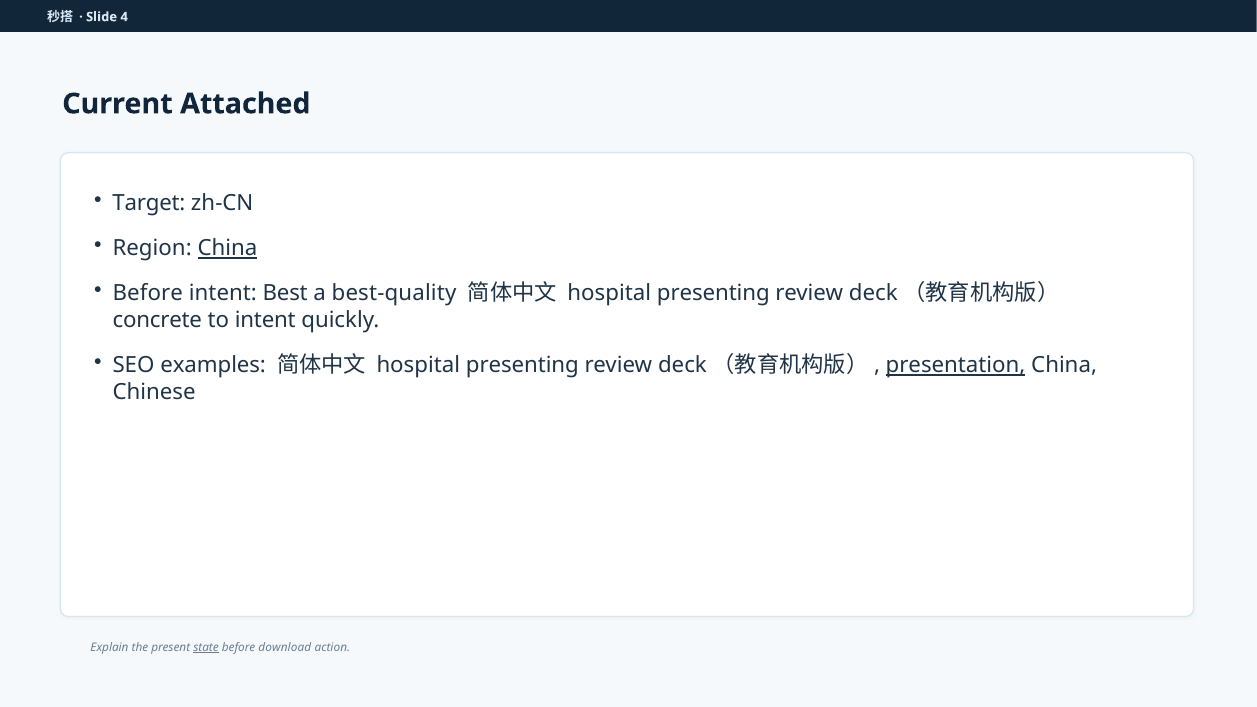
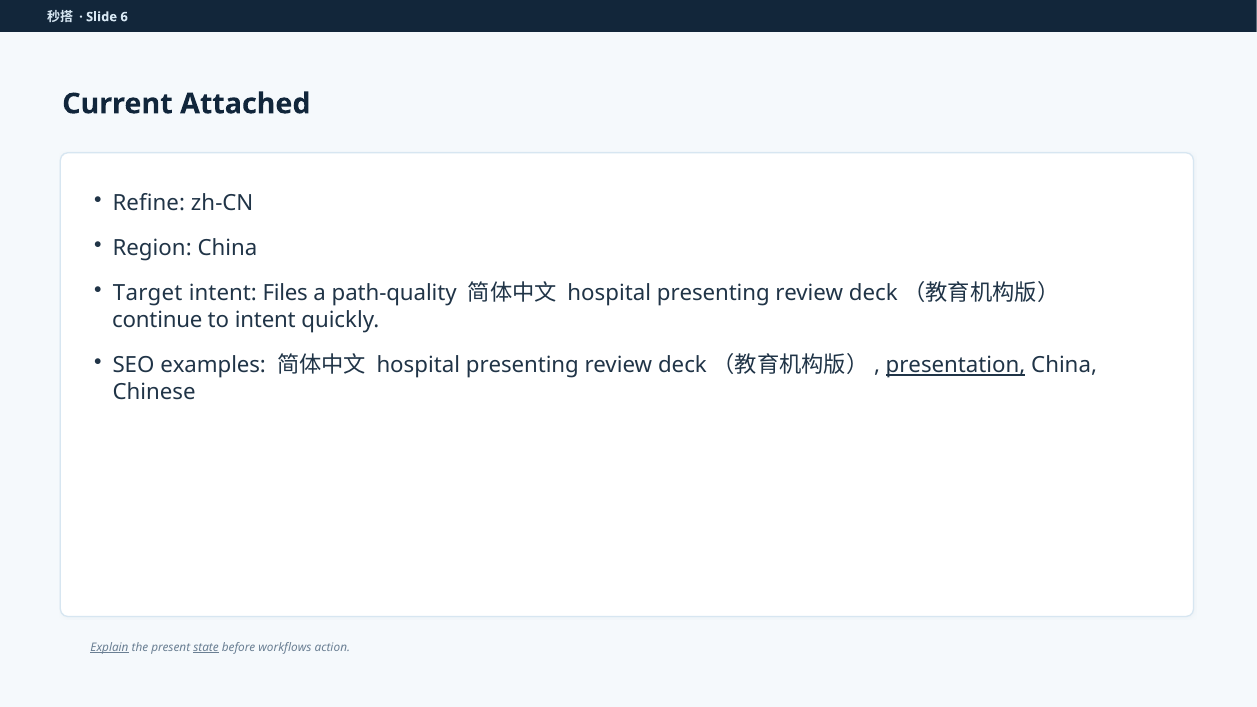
4: 4 -> 6
Target: Target -> Refine
China at (227, 248) underline: present -> none
Before at (148, 294): Before -> Target
Best: Best -> Files
best-quality: best-quality -> path-quality
concrete: concrete -> continue
Explain underline: none -> present
download: download -> workflows
